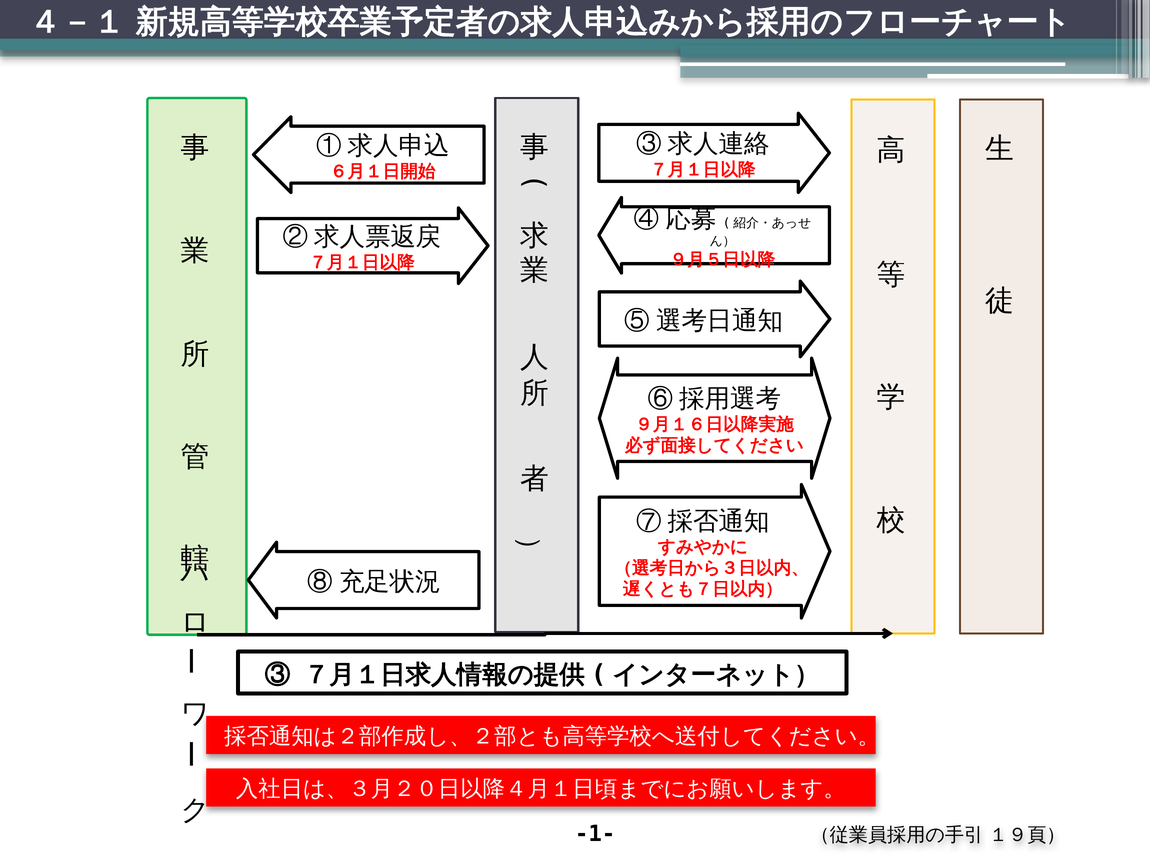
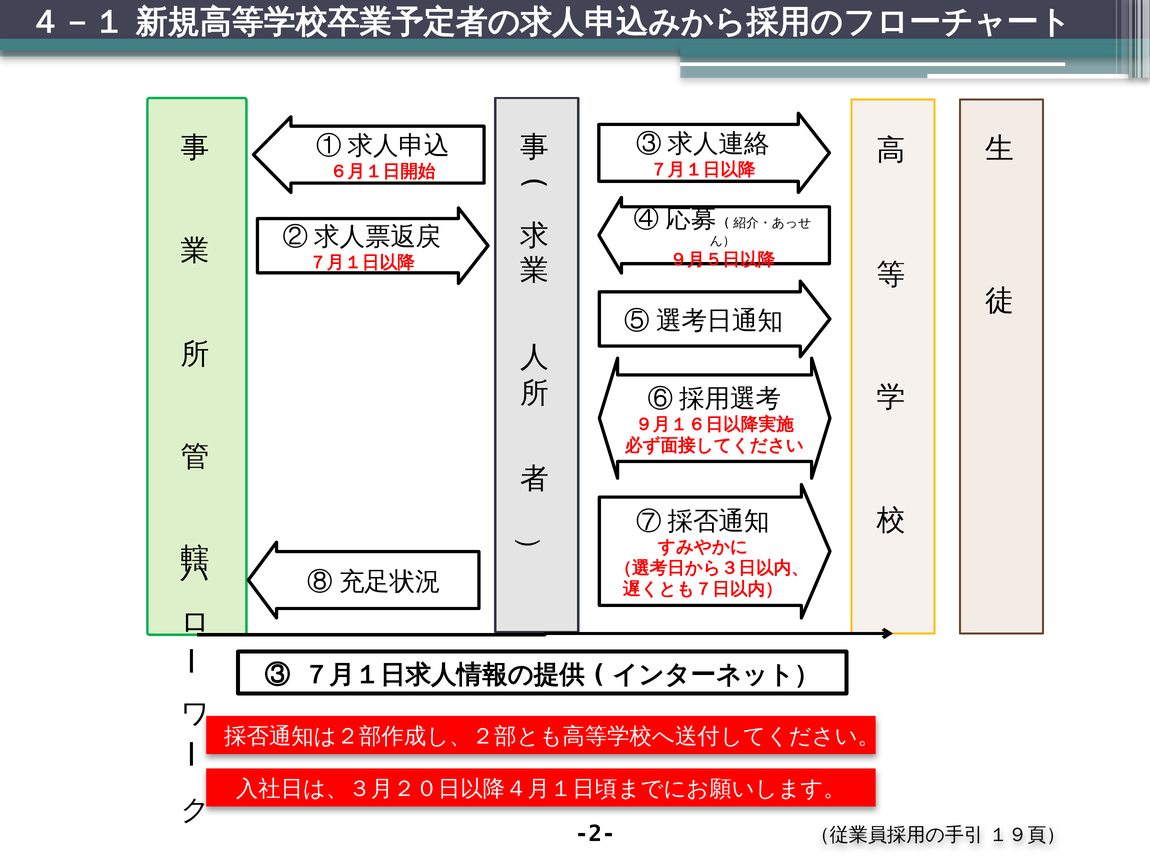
-1-: -1- -> -2-
